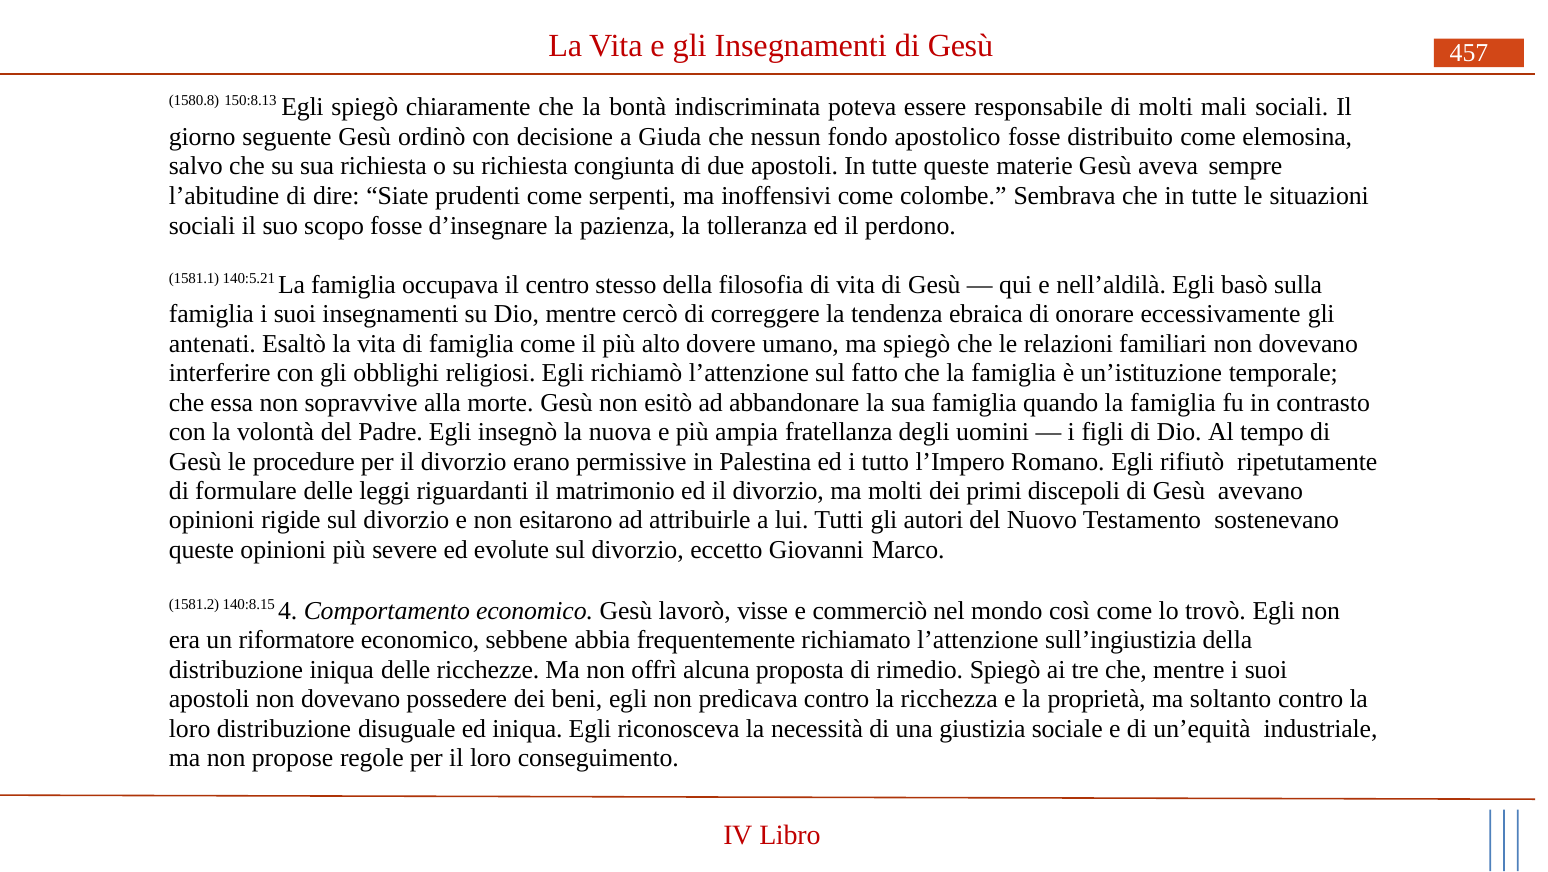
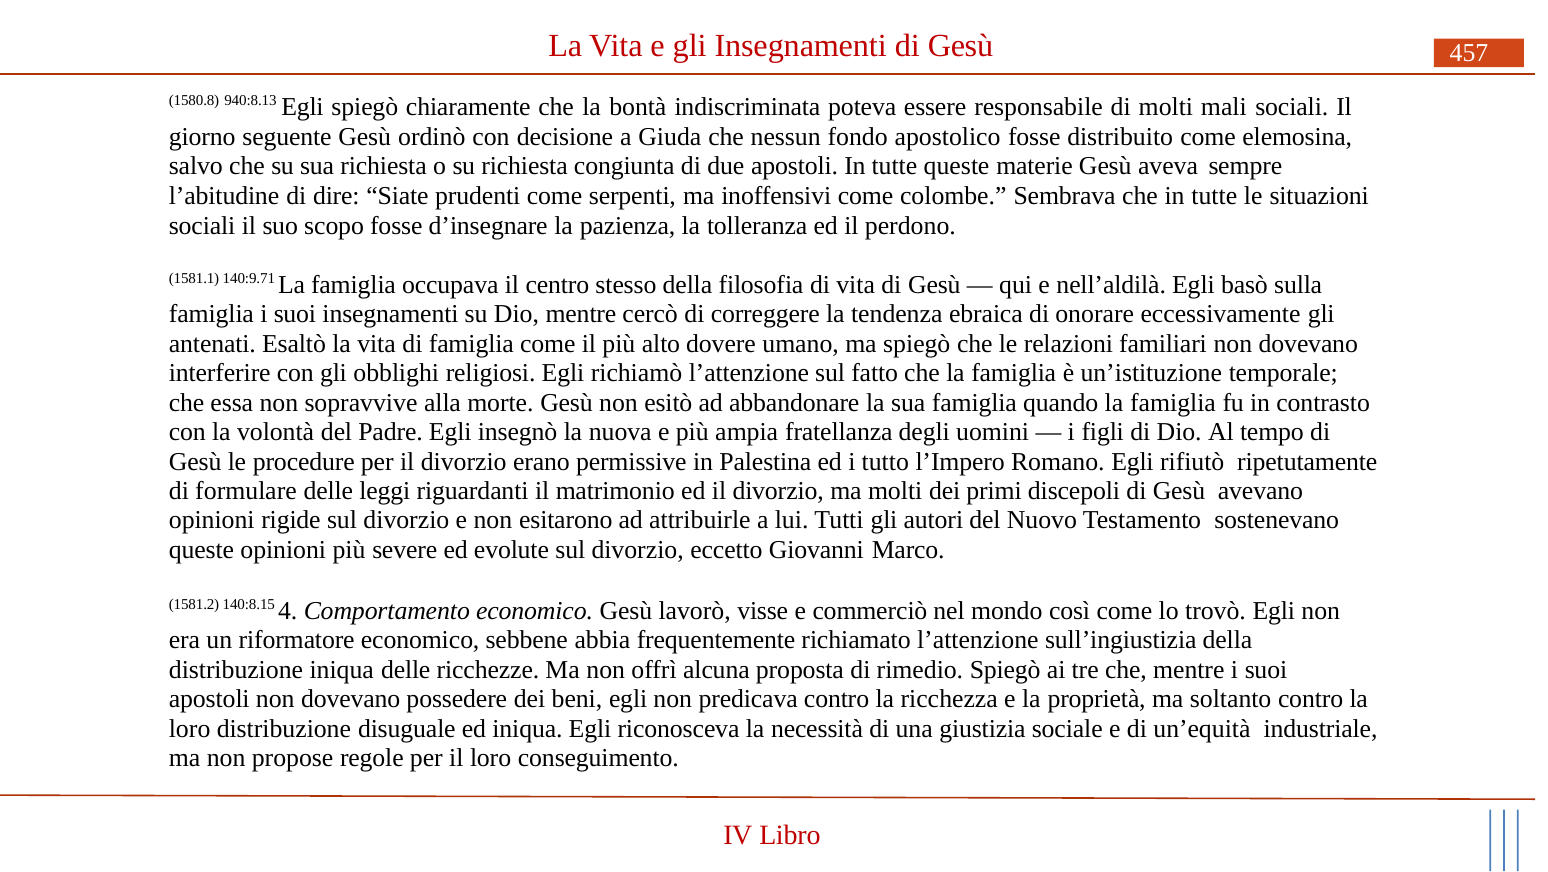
150:8.13: 150:8.13 -> 940:8.13
140:5.21: 140:5.21 -> 140:9.71
